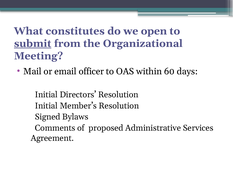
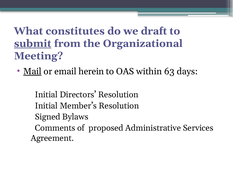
open: open -> draft
Mail underline: none -> present
officer: officer -> herein
60: 60 -> 63
